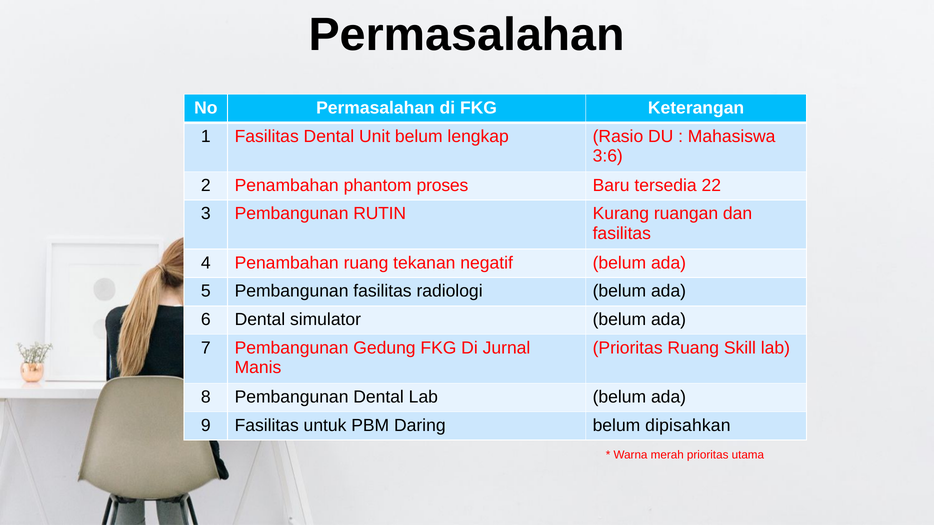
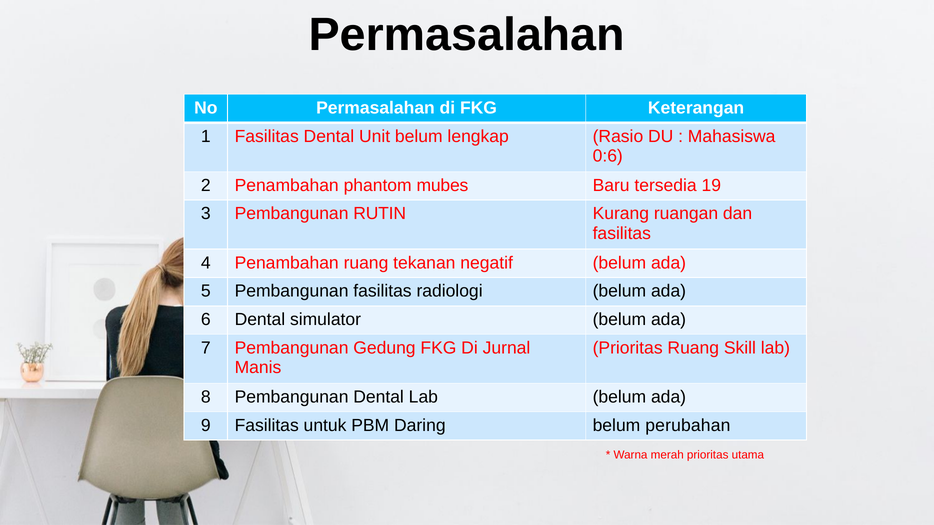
3:6: 3:6 -> 0:6
proses: proses -> mubes
22: 22 -> 19
dipisahkan: dipisahkan -> perubahan
